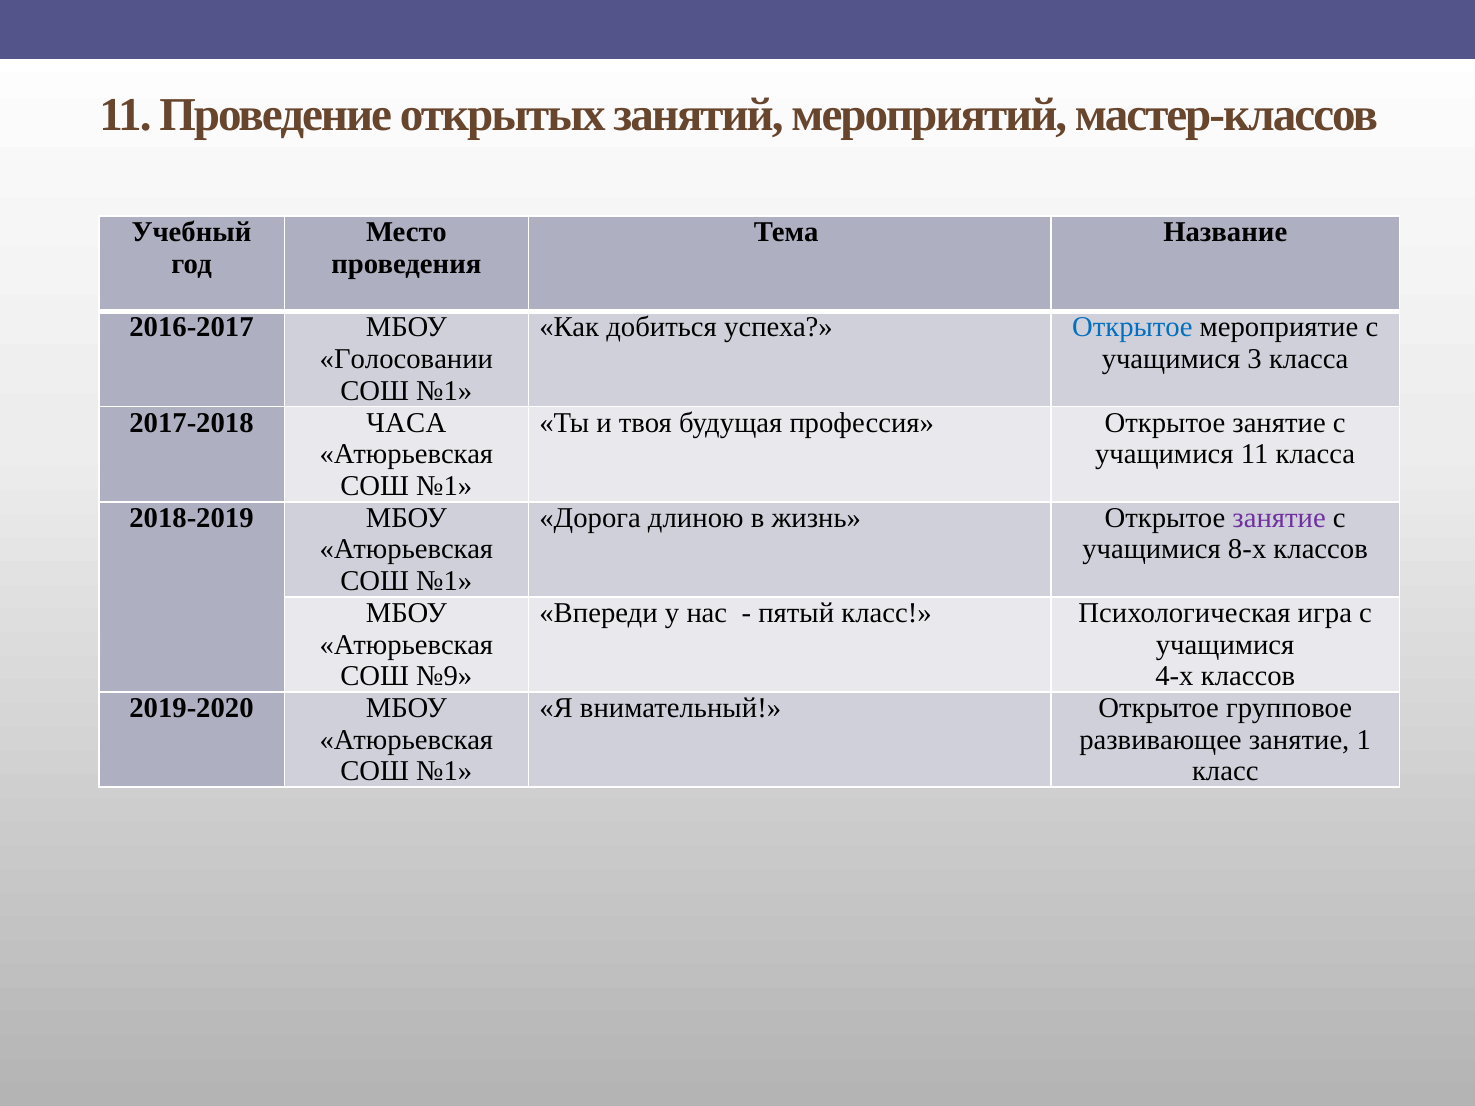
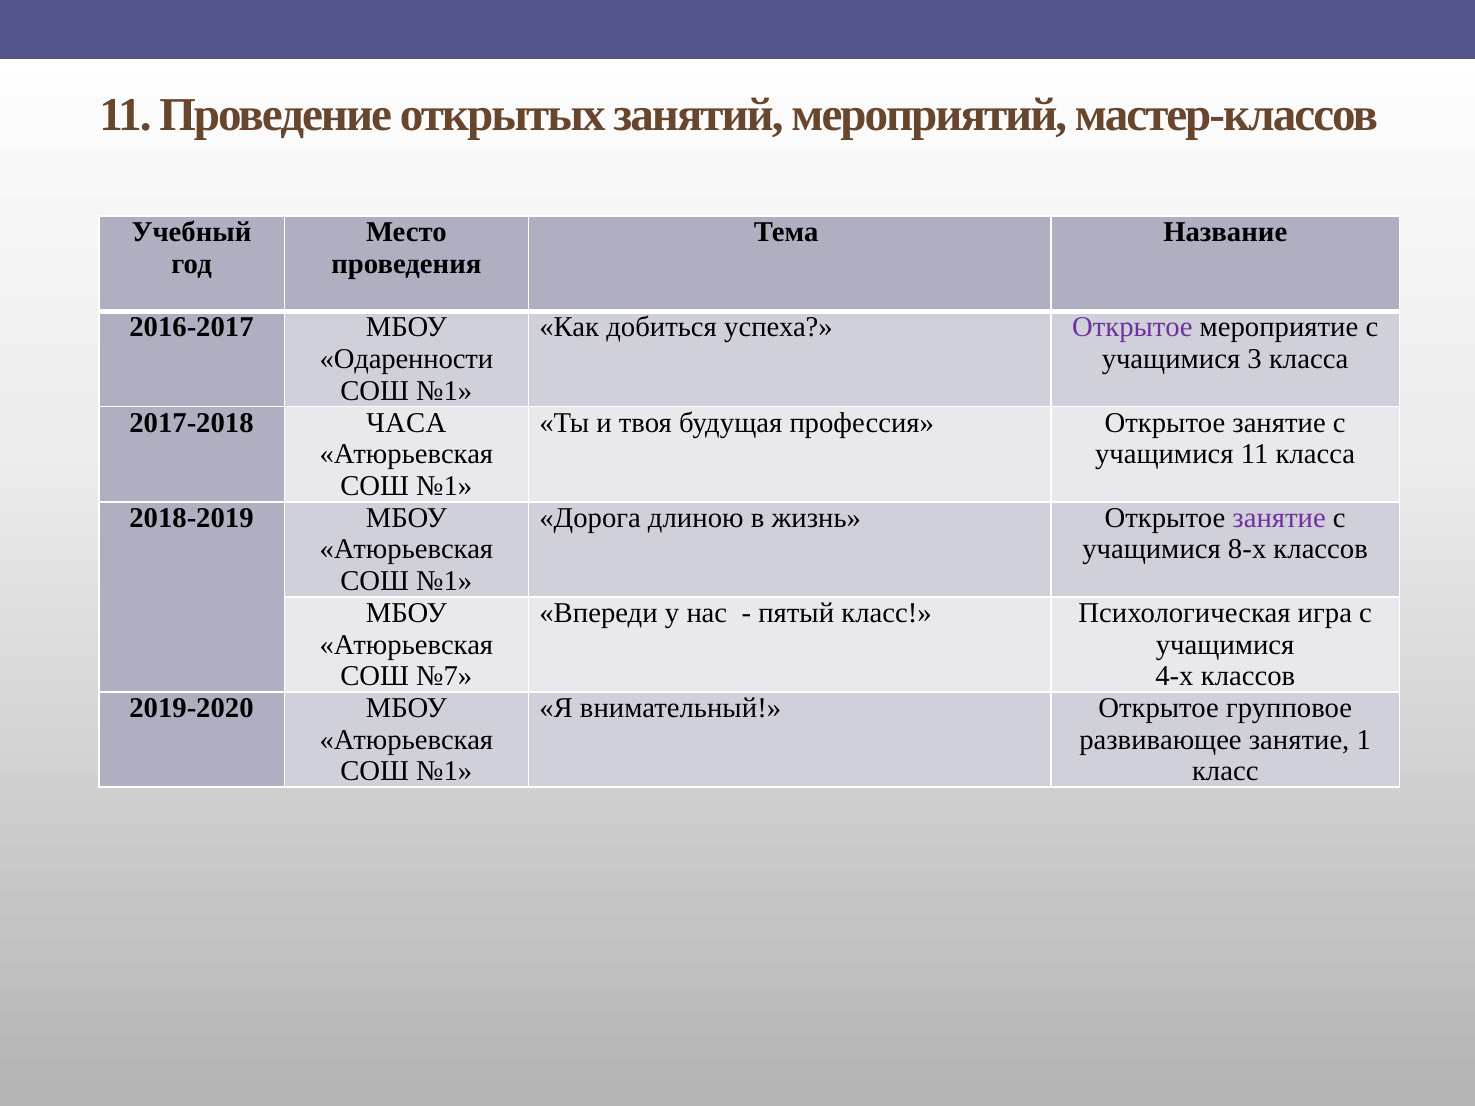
Открытое at (1132, 328) colour: blue -> purple
Голосовании: Голосовании -> Одаренности
№9: №9 -> №7
